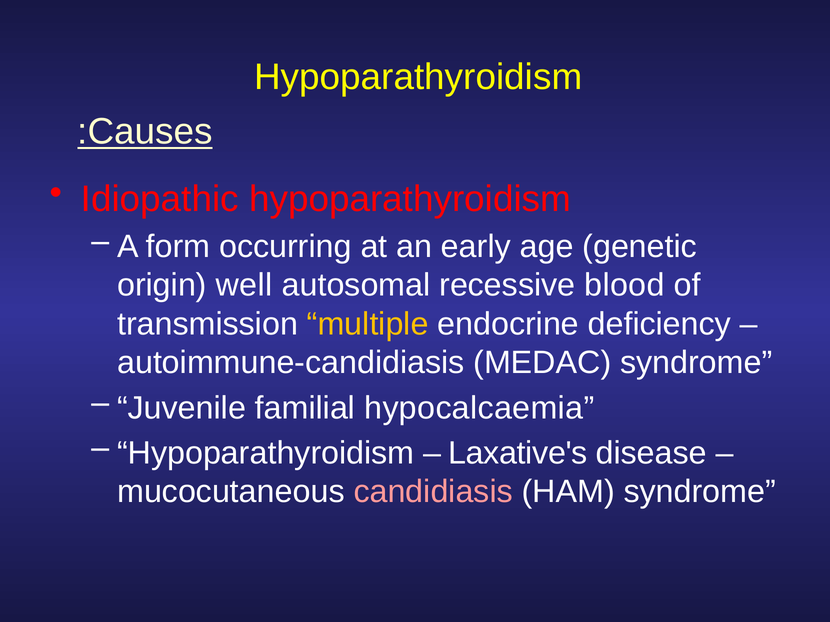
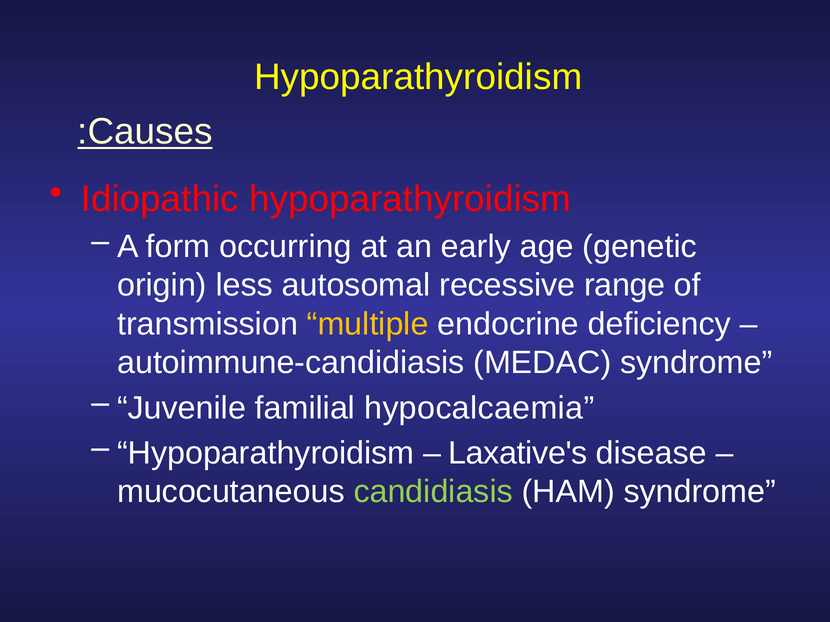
well: well -> less
blood: blood -> range
candidiasis colour: pink -> light green
